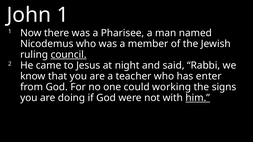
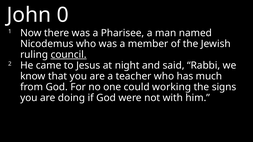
John 1: 1 -> 0
enter: enter -> much
him underline: present -> none
